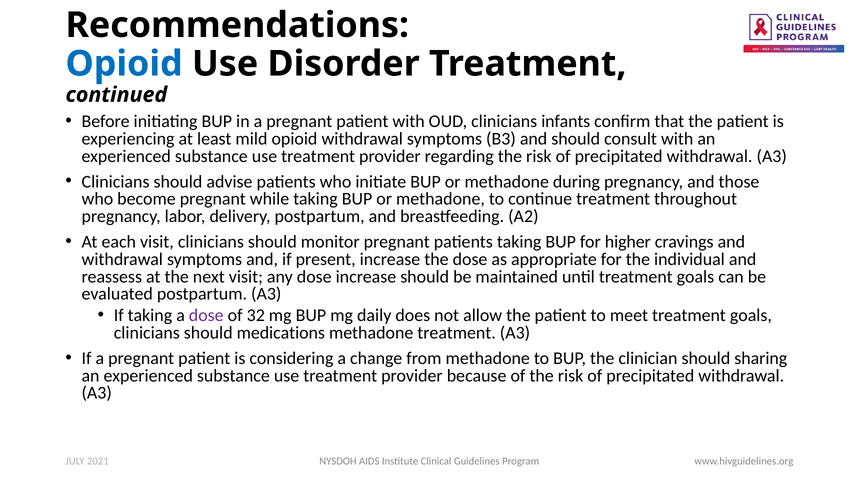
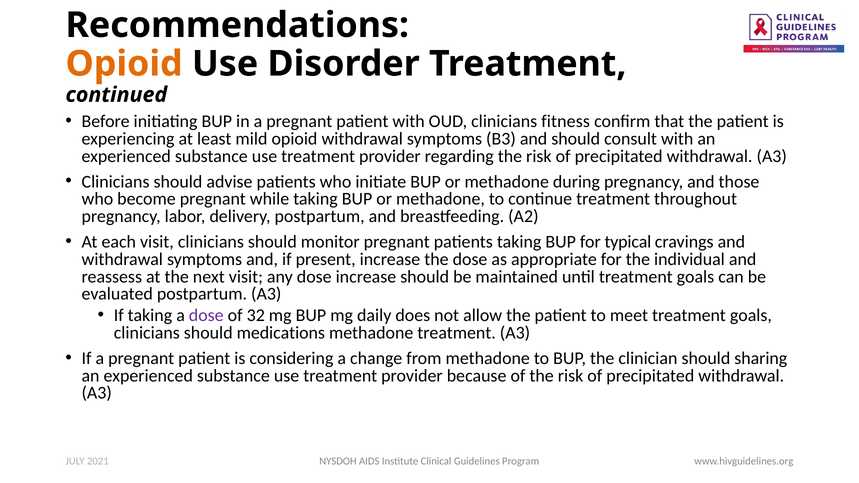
Opioid at (124, 64) colour: blue -> orange
infants: infants -> fitness
higher: higher -> typical
